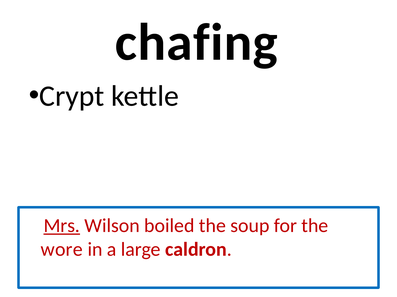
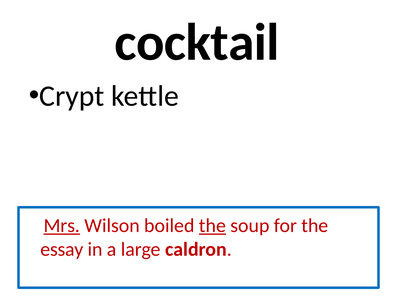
chafing: chafing -> cocktail
the at (212, 226) underline: none -> present
wore: wore -> essay
